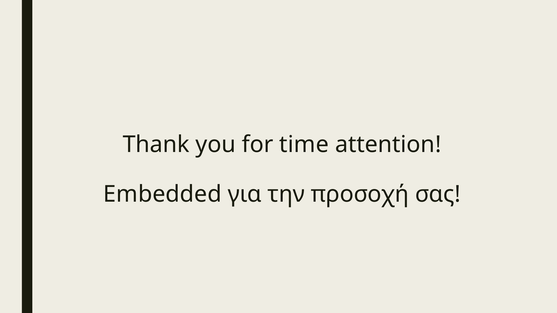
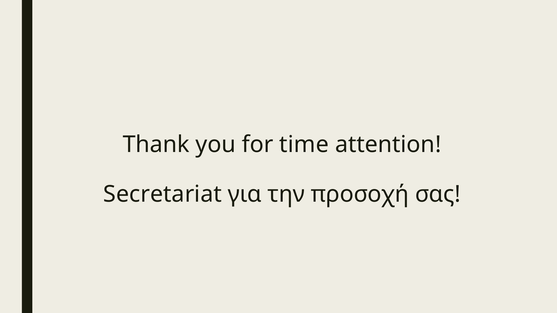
Embedded: Embedded -> Secretariat
